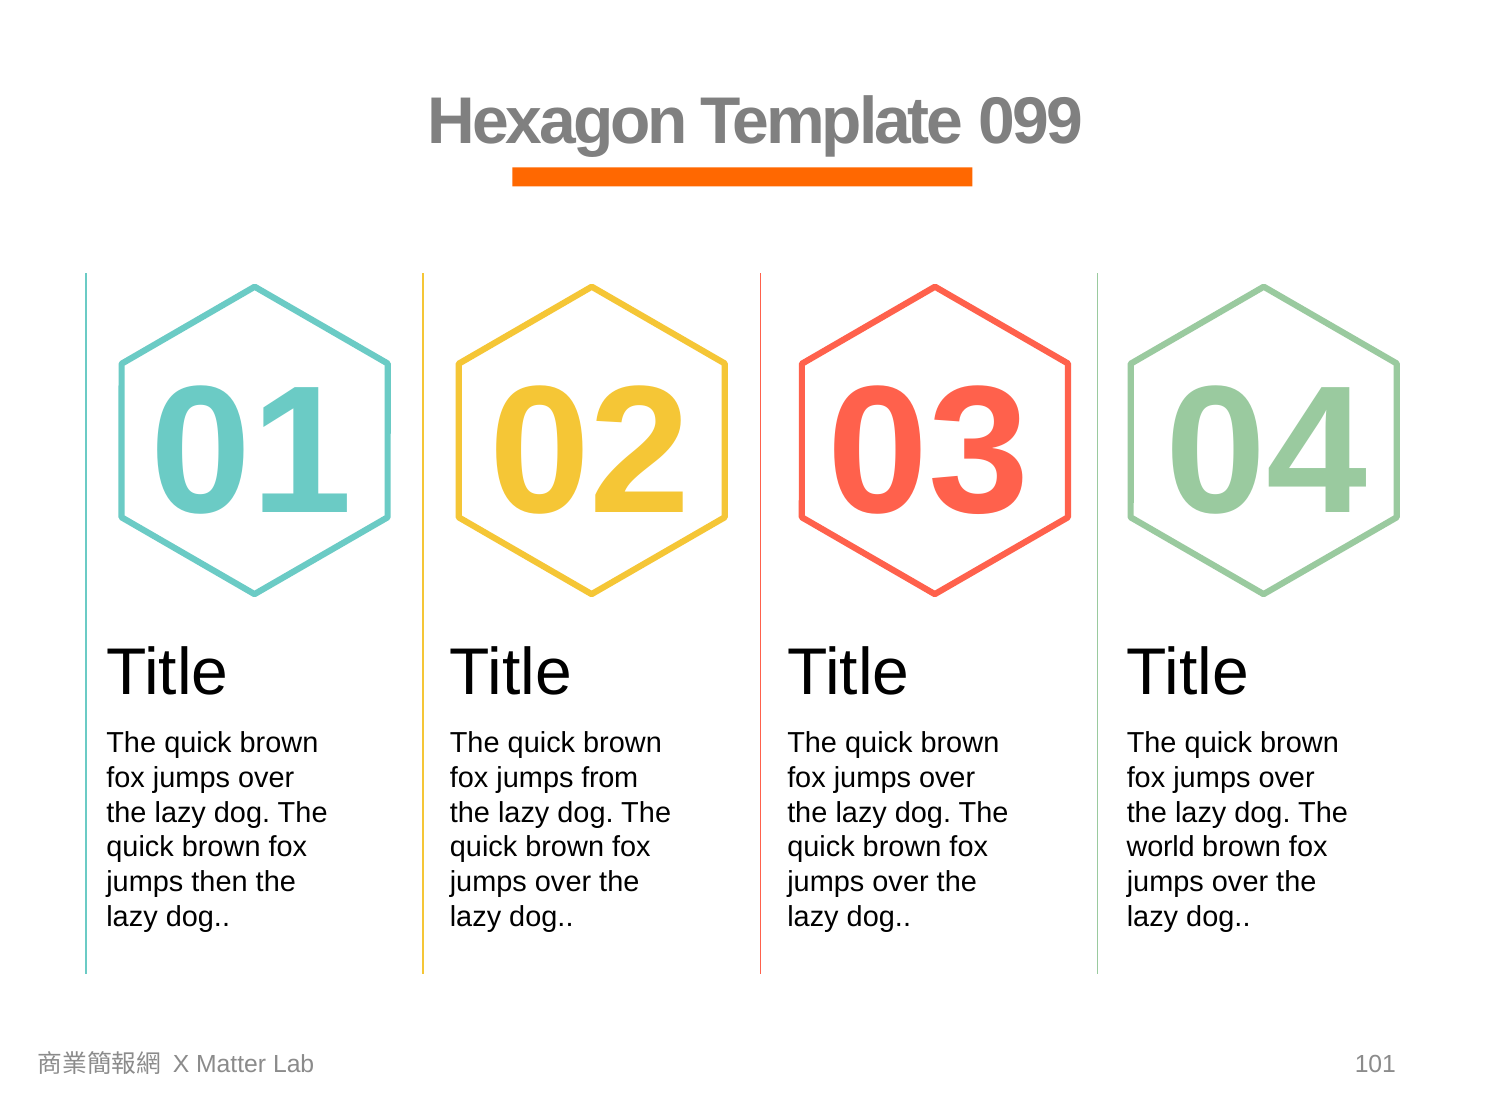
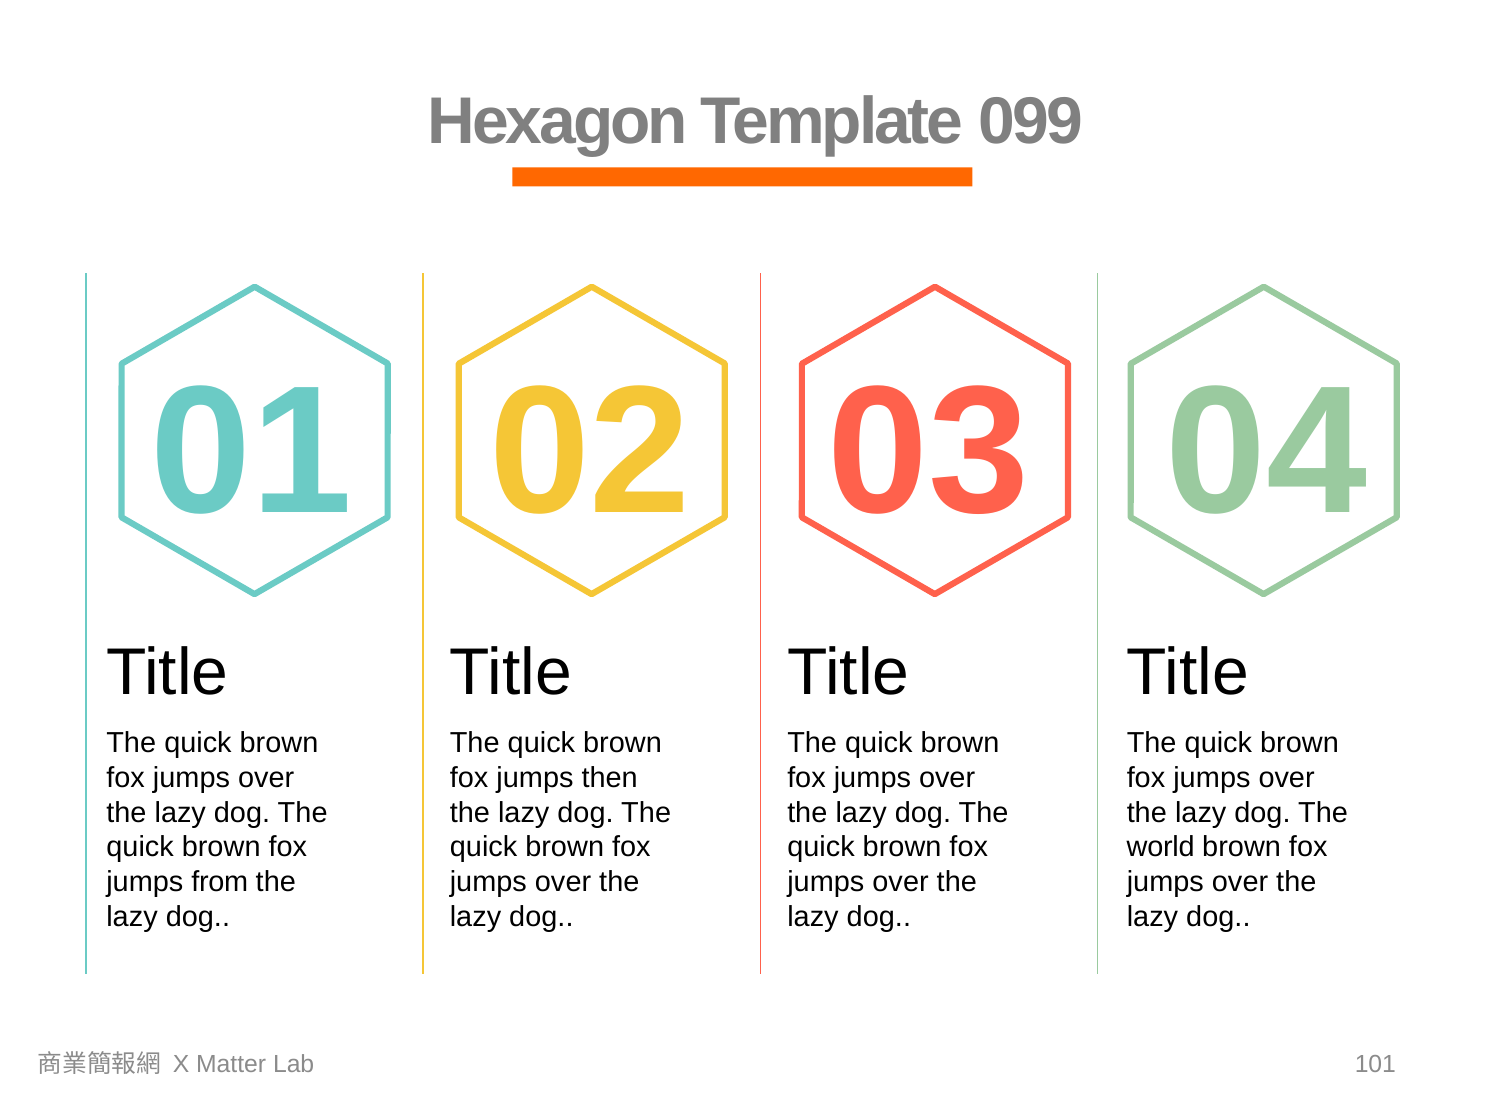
from: from -> then
then: then -> from
